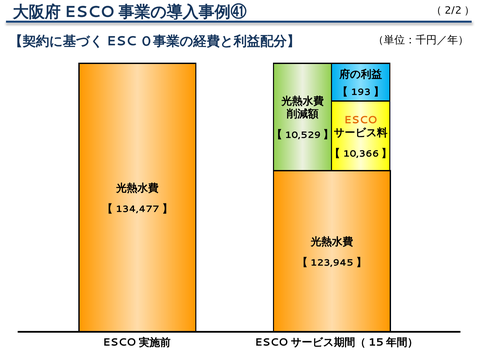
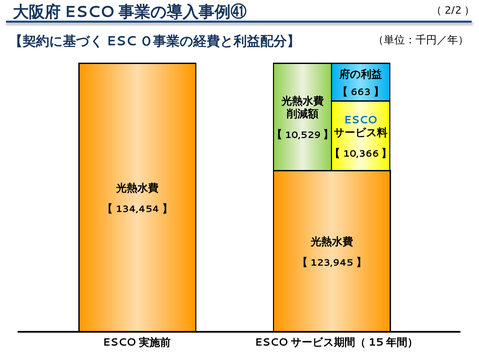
193: 193 -> 663
ESCO colour: orange -> blue
134,477: 134,477 -> 134,454
